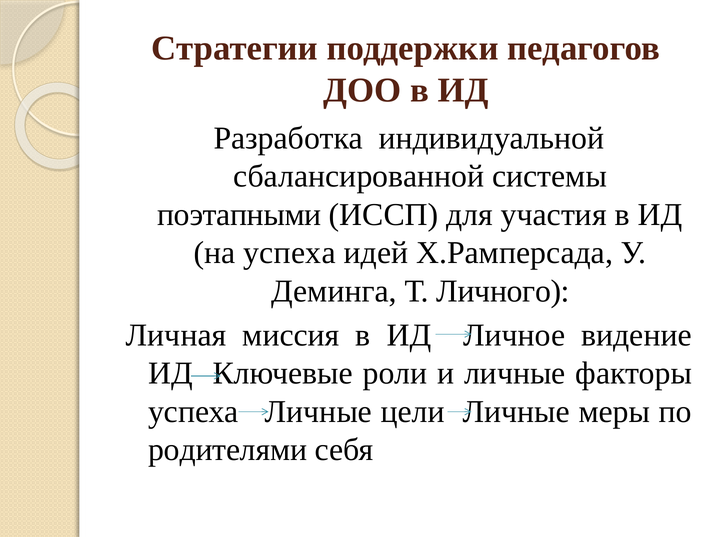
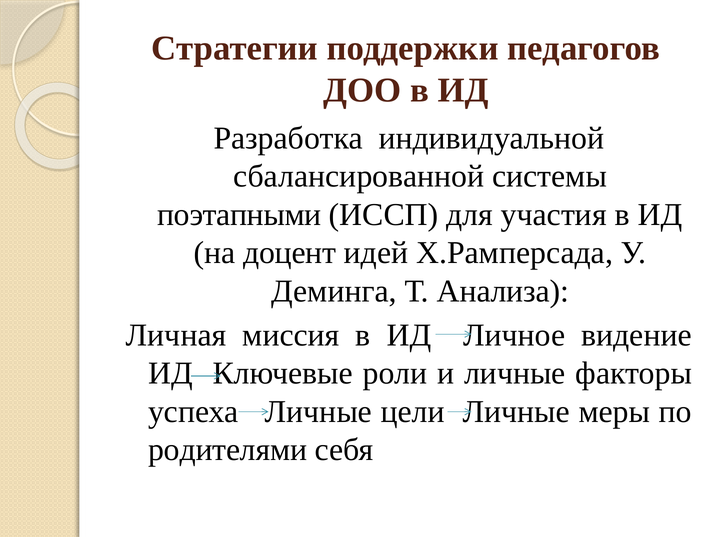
на успеха: успеха -> доцент
Личного: Личного -> Анализа
